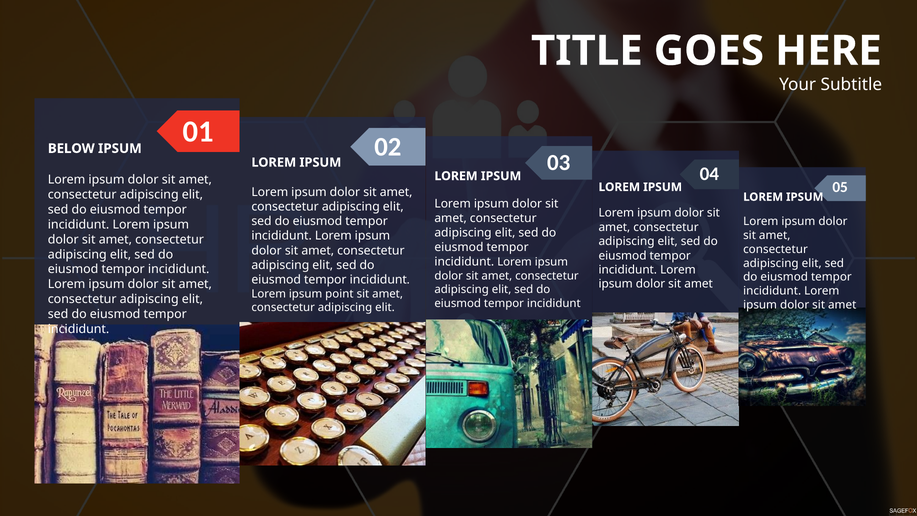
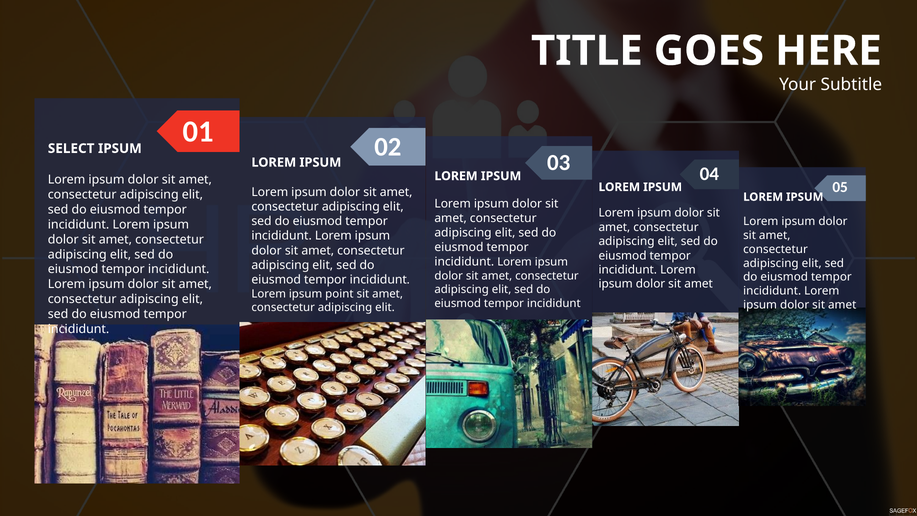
BELOW: BELOW -> SELECT
